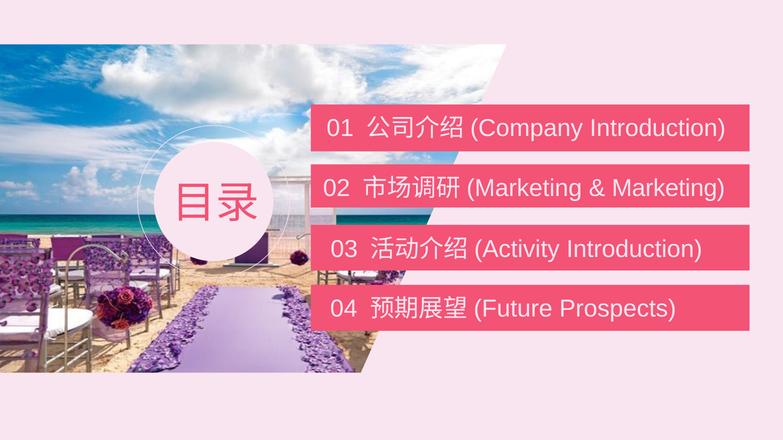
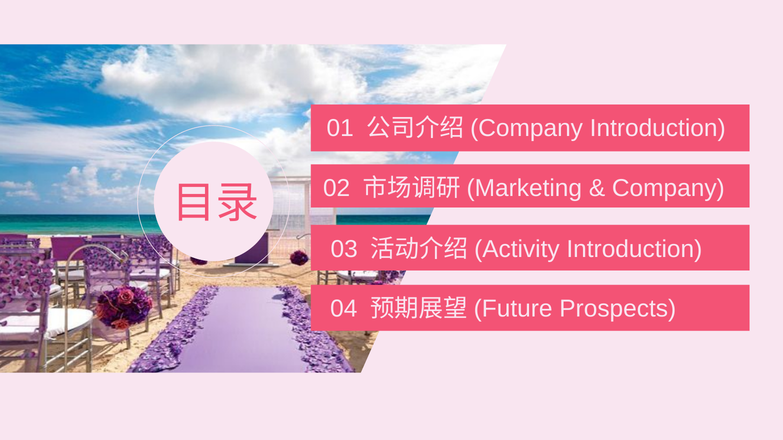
Marketing at (668, 188): Marketing -> Company
